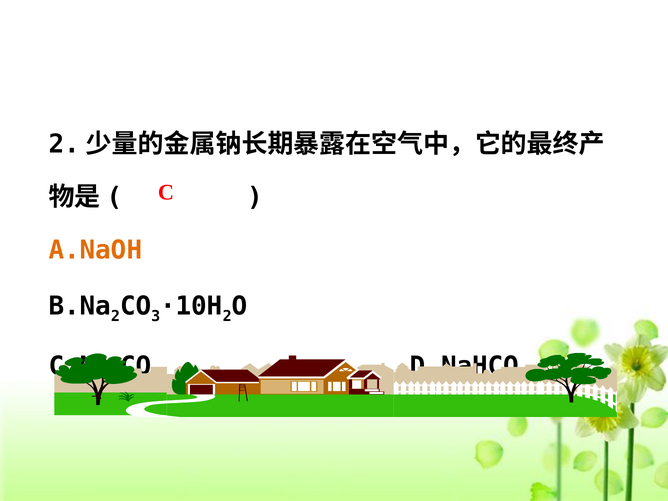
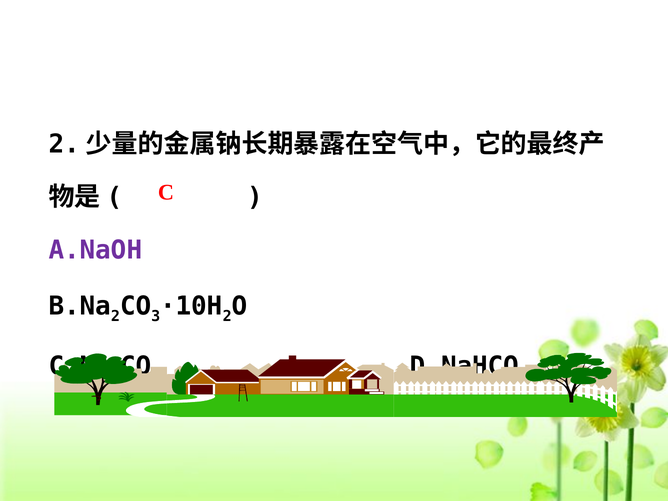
A.NaOH colour: orange -> purple
